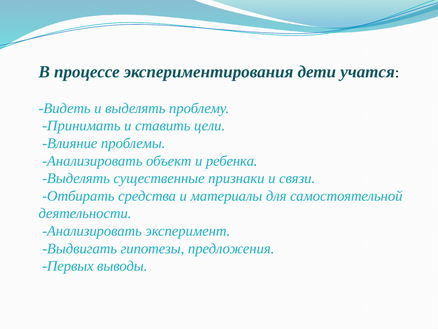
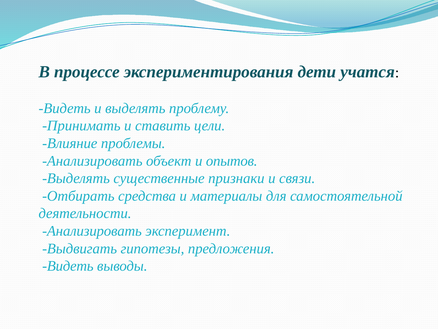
ребенка: ребенка -> опытов
Первых at (68, 266): Первых -> Видеть
